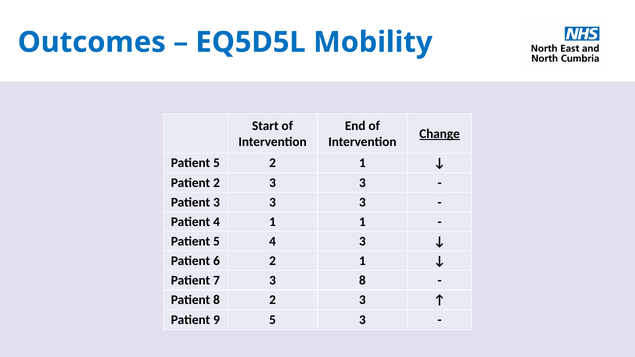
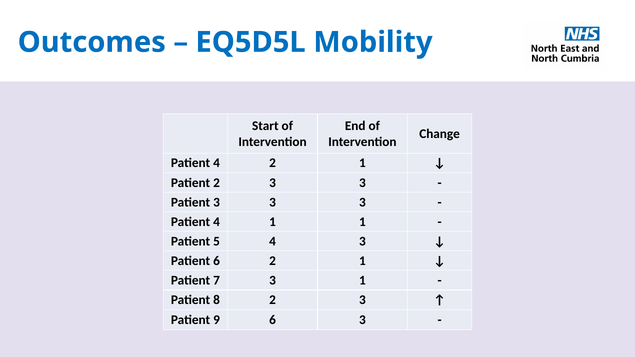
Change underline: present -> none
5 at (216, 163): 5 -> 4
3 8: 8 -> 1
9 5: 5 -> 6
